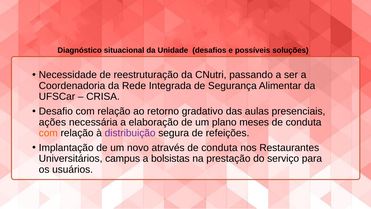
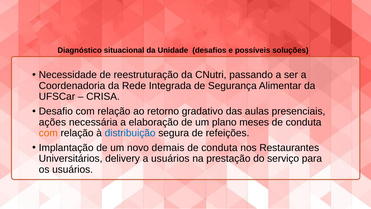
distribuição colour: purple -> blue
através: através -> demais
campus: campus -> delivery
a bolsistas: bolsistas -> usuários
